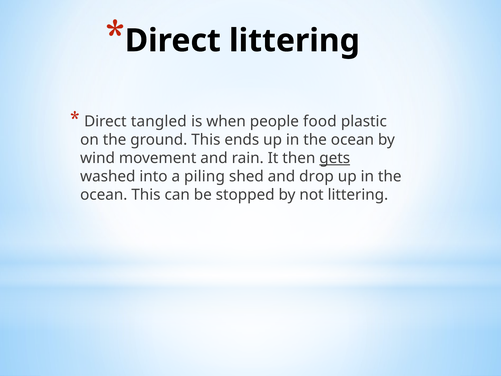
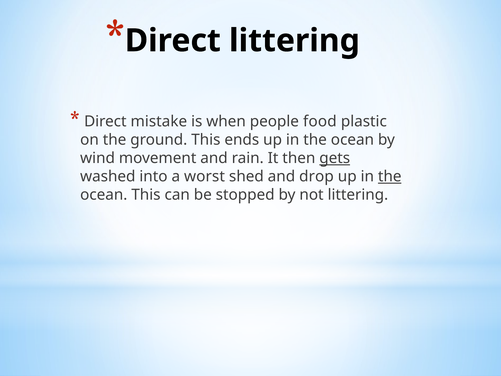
tangled: tangled -> mistake
piling: piling -> worst
the at (390, 176) underline: none -> present
